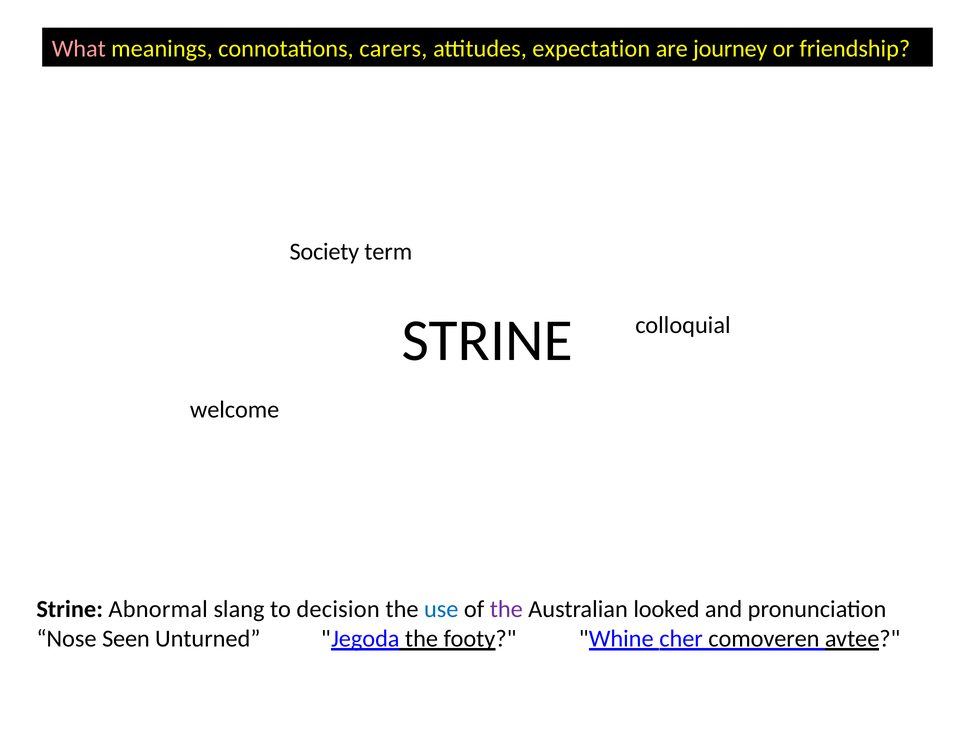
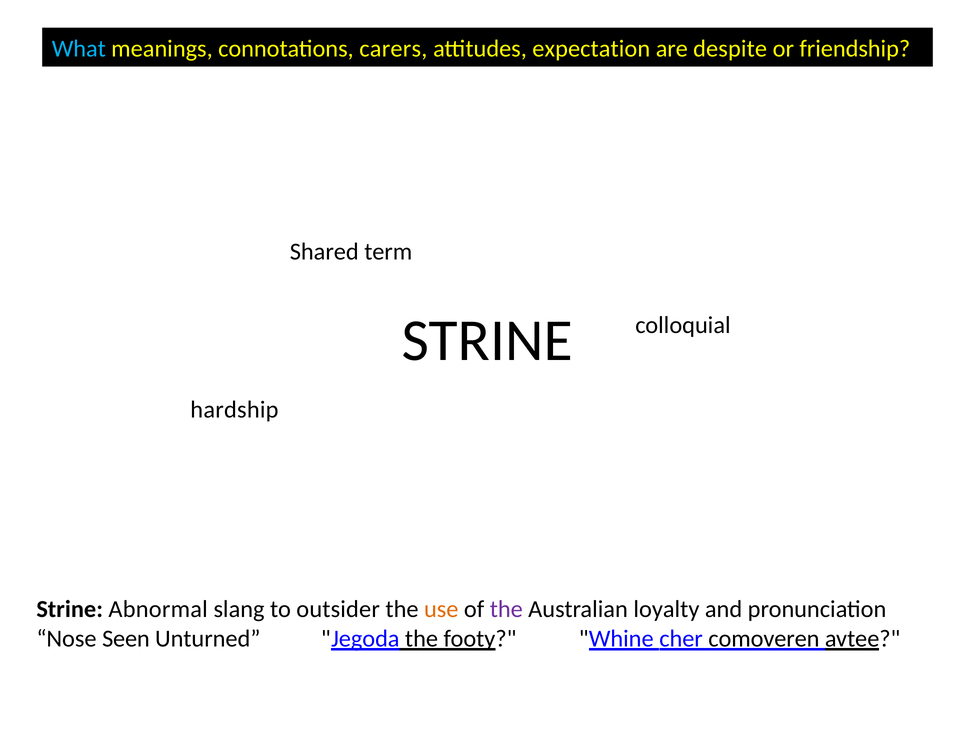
What colour: pink -> light blue
journey: journey -> despite
Society: Society -> Shared
welcome: welcome -> hardship
decision: decision -> outsider
use colour: blue -> orange
looked: looked -> loyalty
